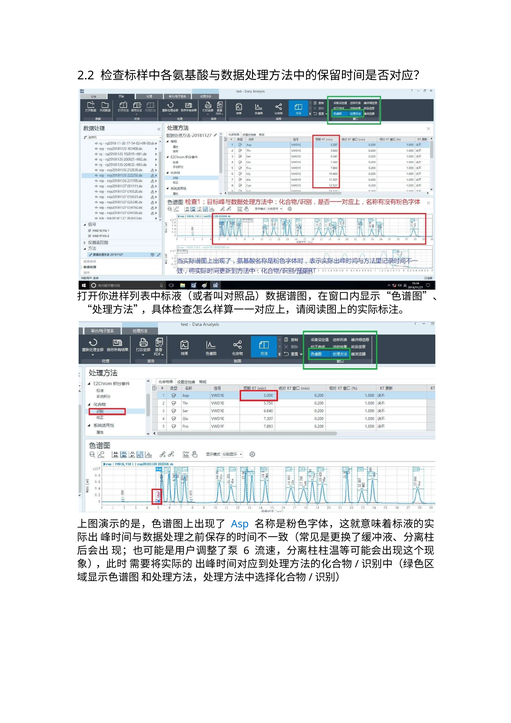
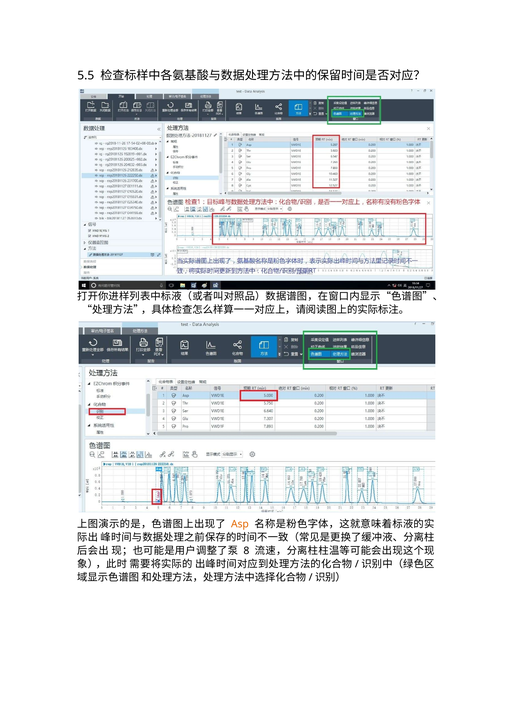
2.2: 2.2 -> 5.5
Asp colour: blue -> orange
6: 6 -> 8
